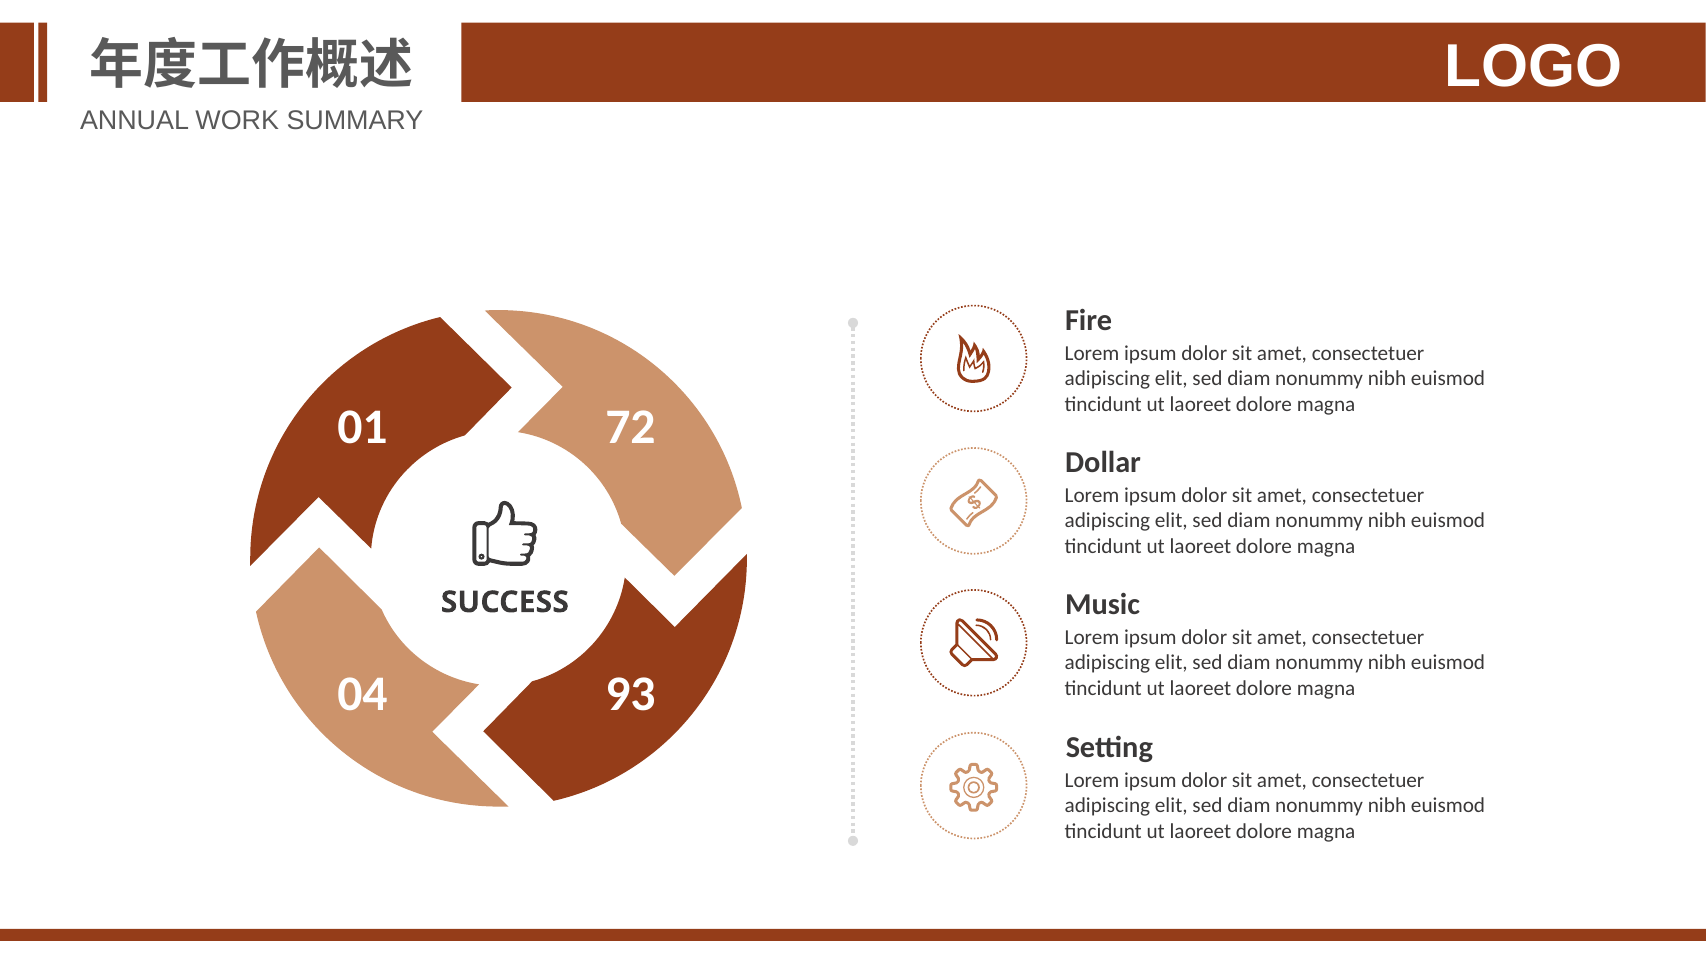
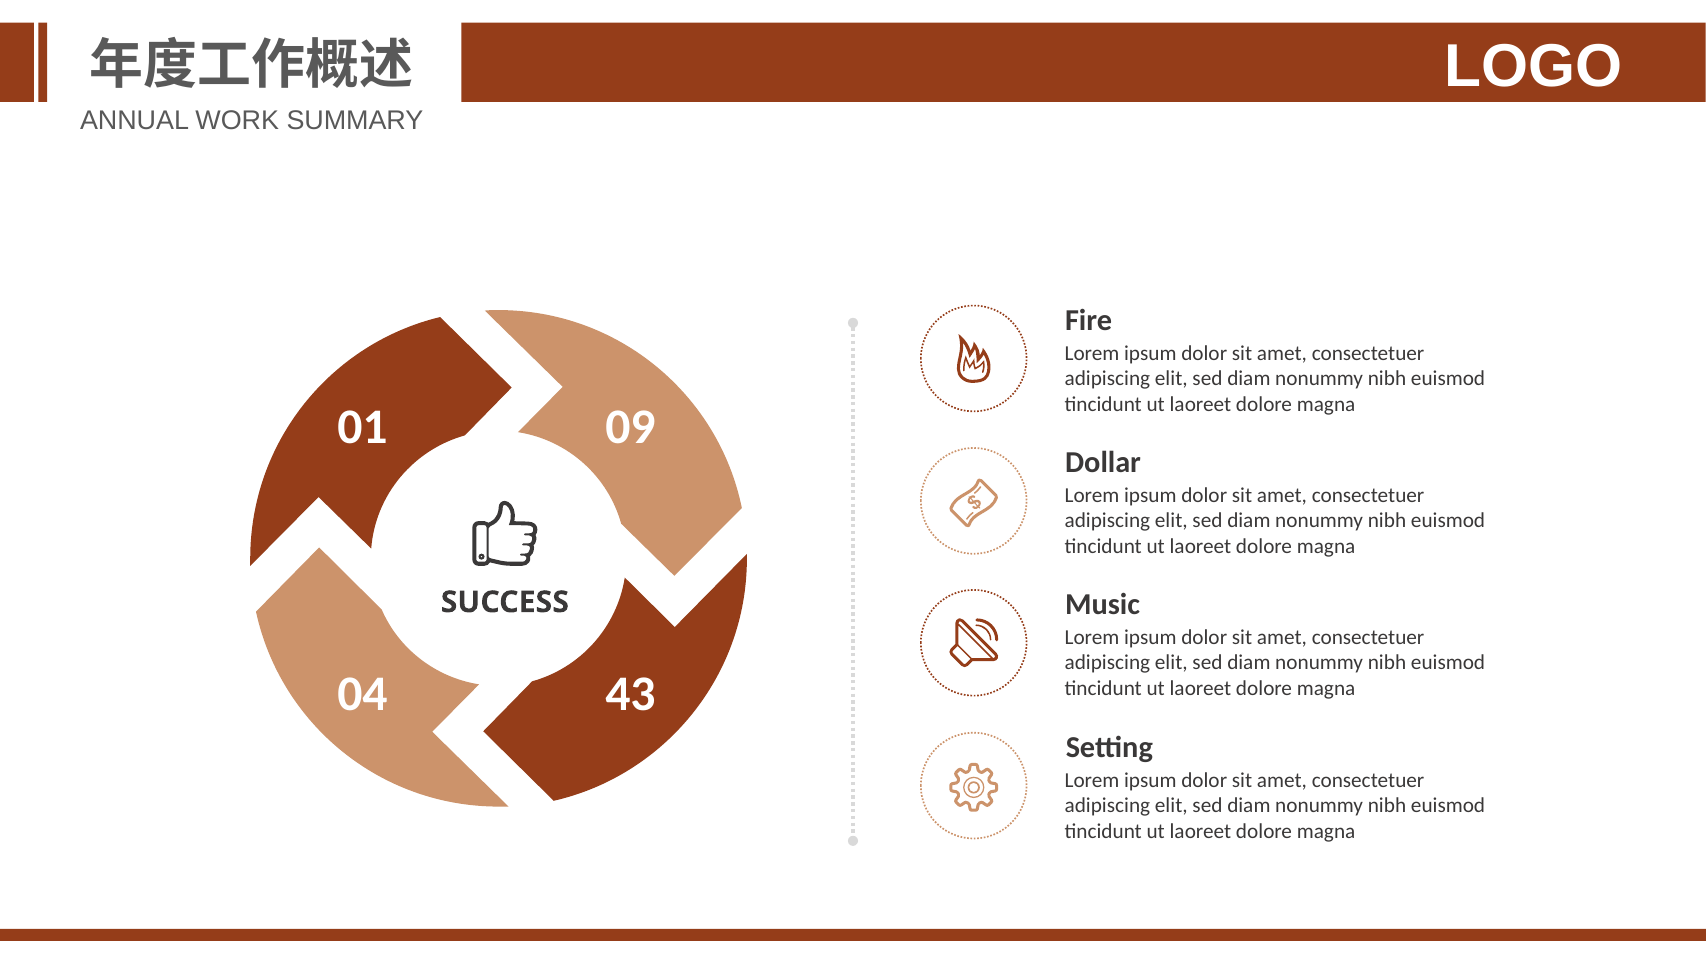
72: 72 -> 09
93: 93 -> 43
